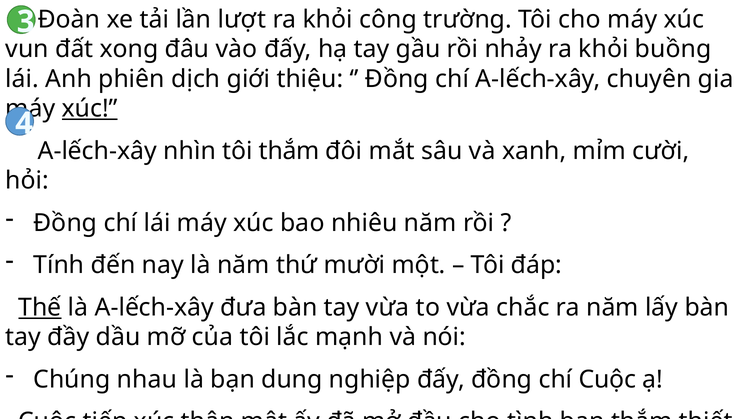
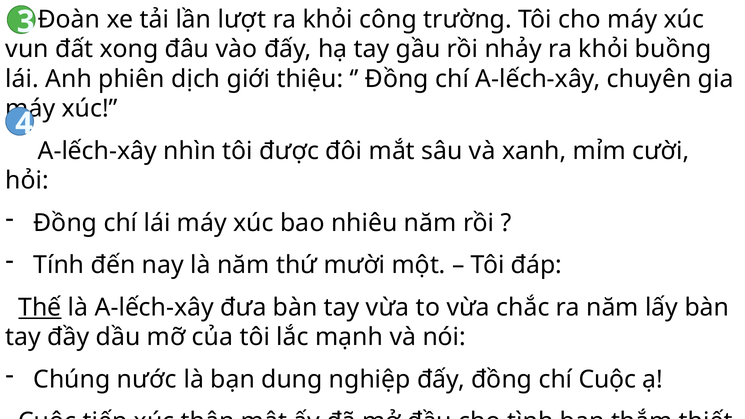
xúc at (90, 109) underline: present -> none
tôi thắm: thắm -> được
nhau: nhau -> nước
